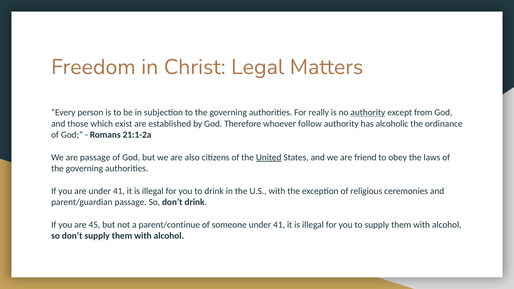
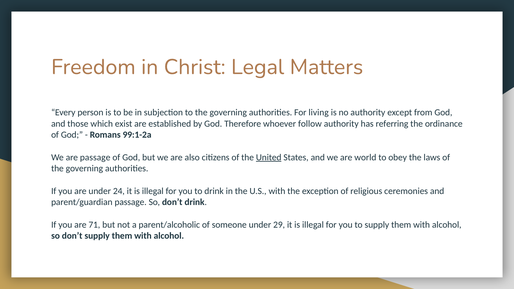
really: really -> living
authority at (368, 113) underline: present -> none
alcoholic: alcoholic -> referring
21:1-2a: 21:1-2a -> 99:1-2a
friend: friend -> world
are under 41: 41 -> 24
45: 45 -> 71
parent/continue: parent/continue -> parent/alcoholic
someone under 41: 41 -> 29
